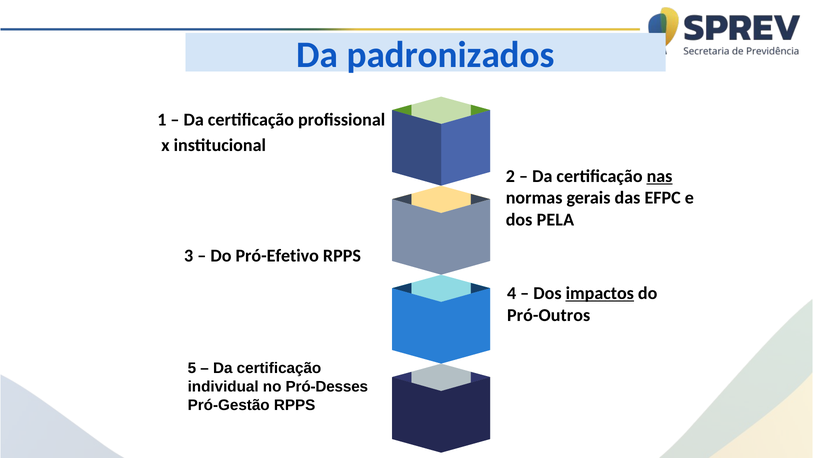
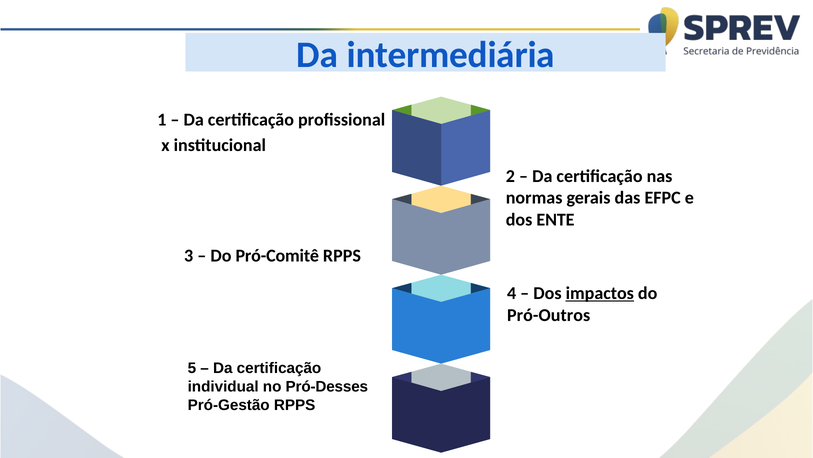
padronizados: padronizados -> intermediária
nas underline: present -> none
PELA: PELA -> ENTE
Pró-Efetivo: Pró-Efetivo -> Pró-Comitê
